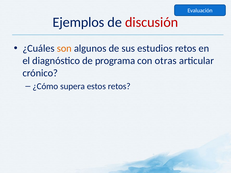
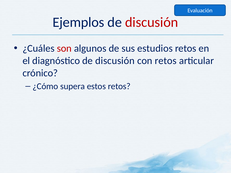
son colour: orange -> red
diagnóstico de programa: programa -> discusión
con otras: otras -> retos
